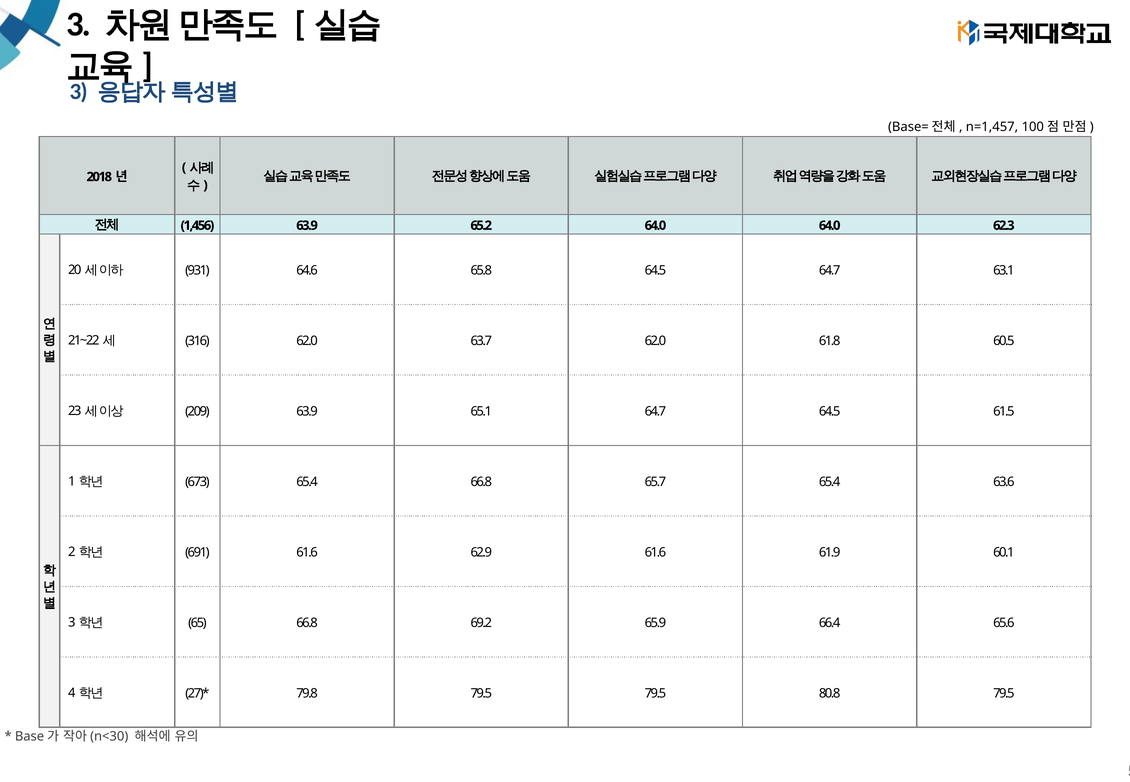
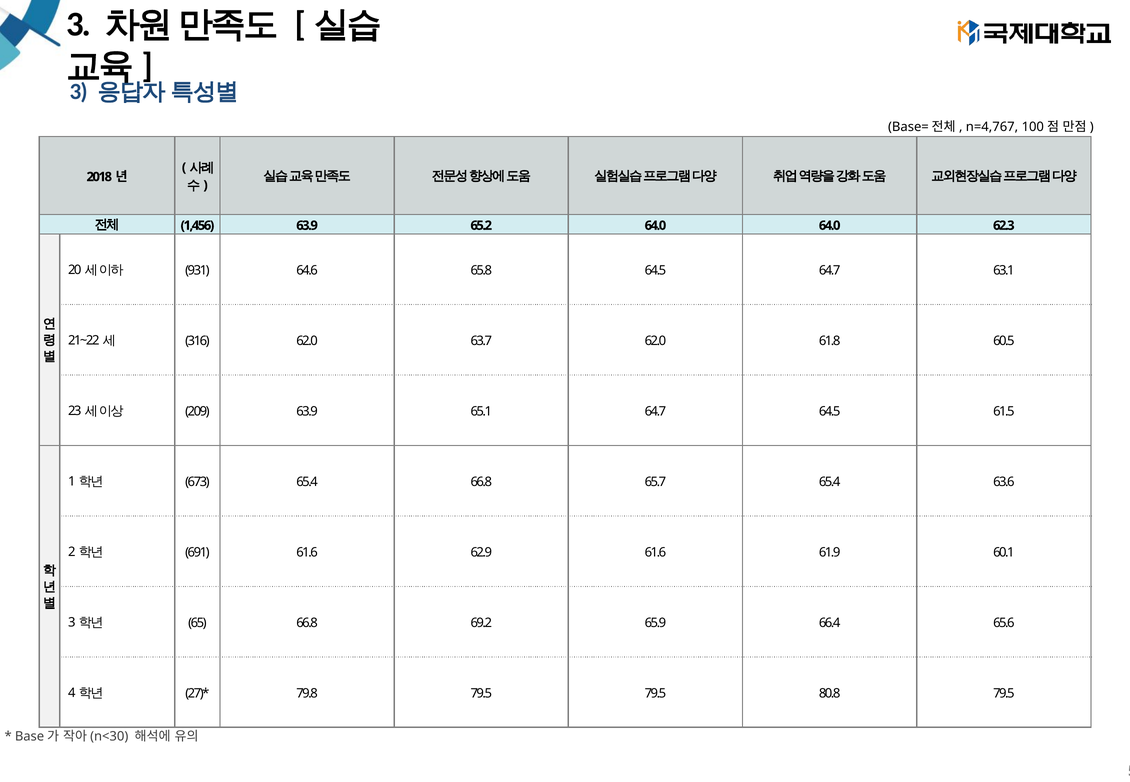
n=1,457: n=1,457 -> n=4,767
